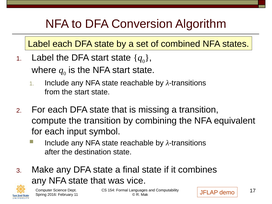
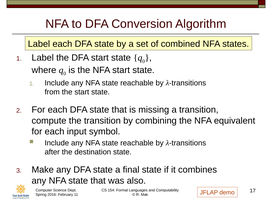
vice: vice -> also
